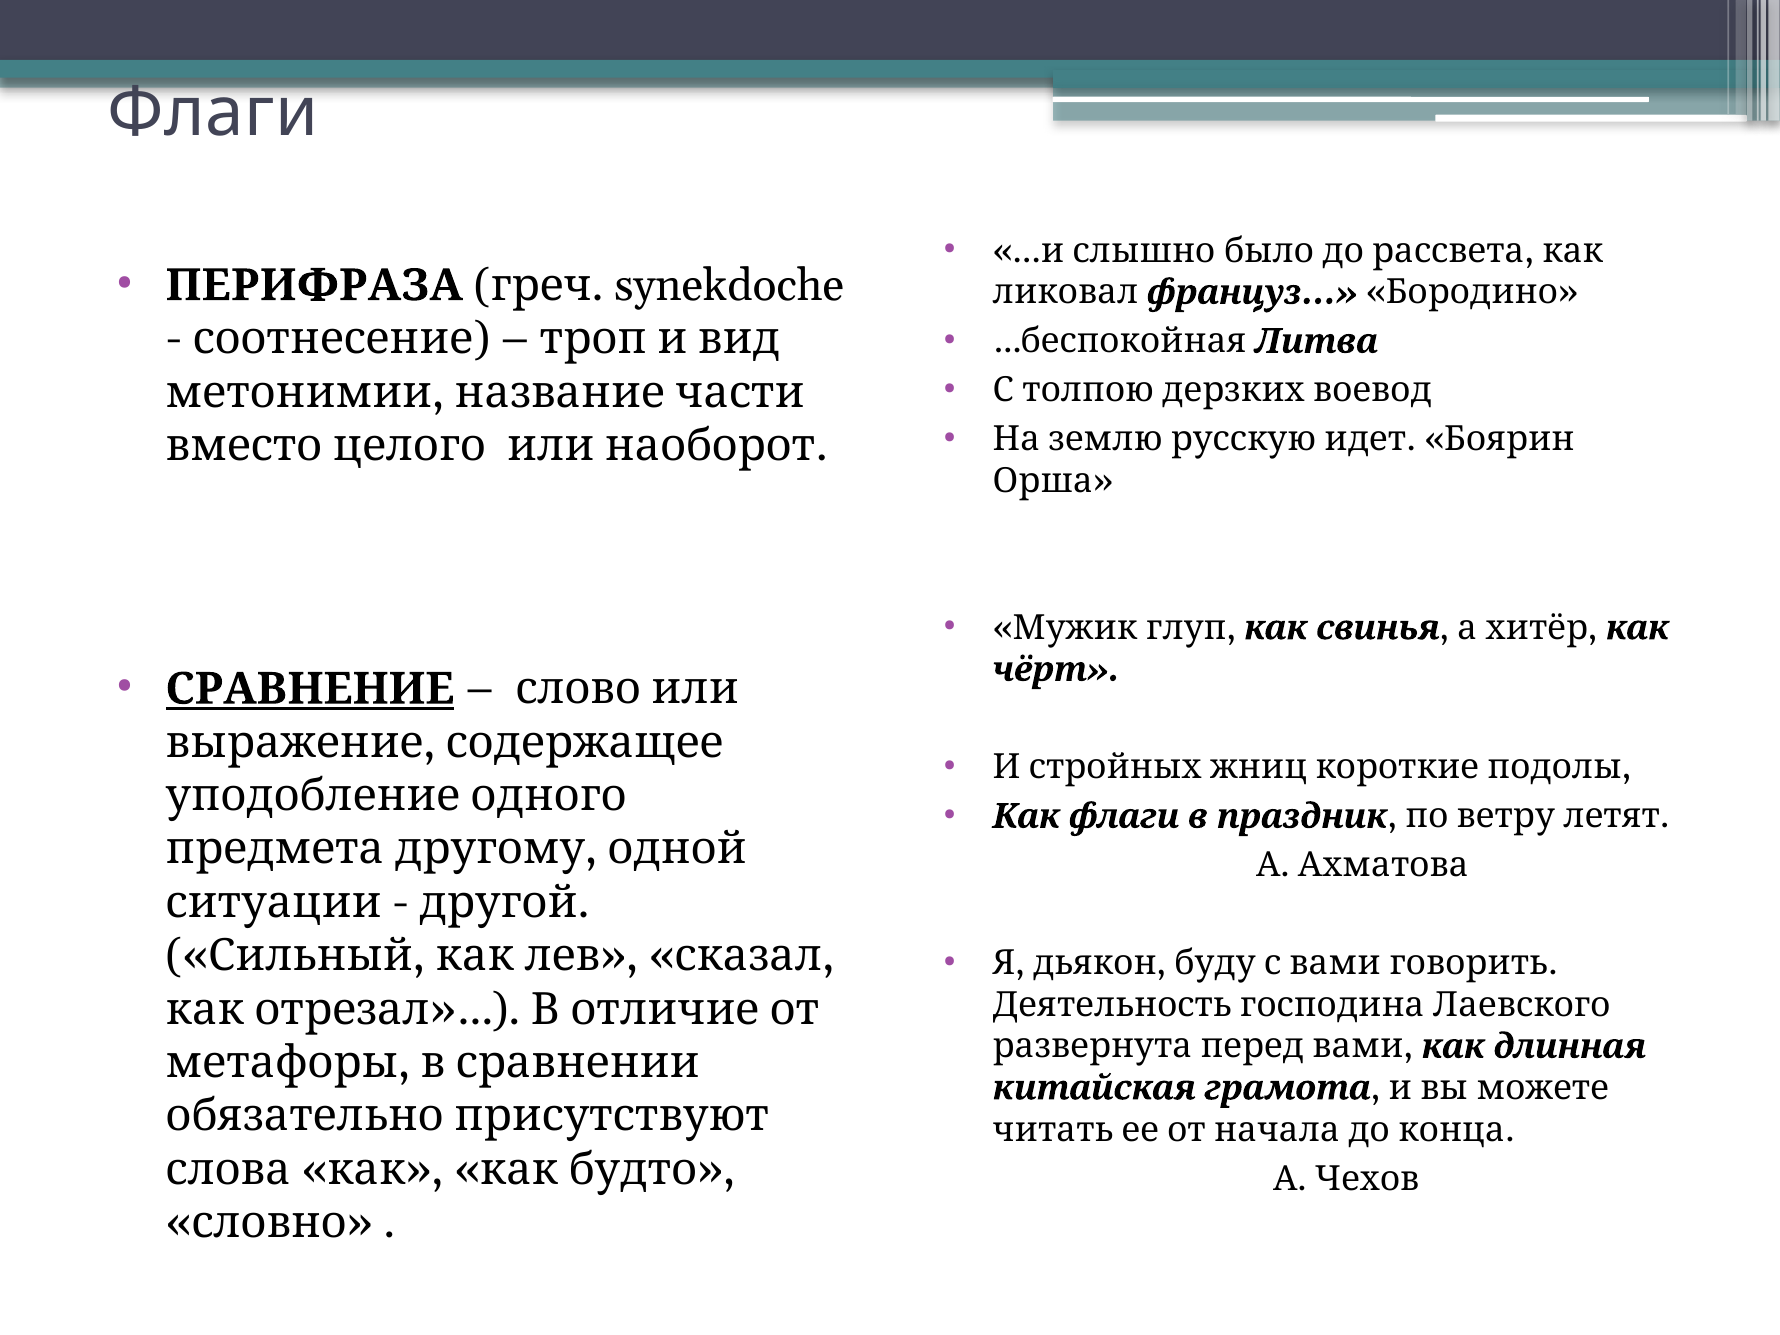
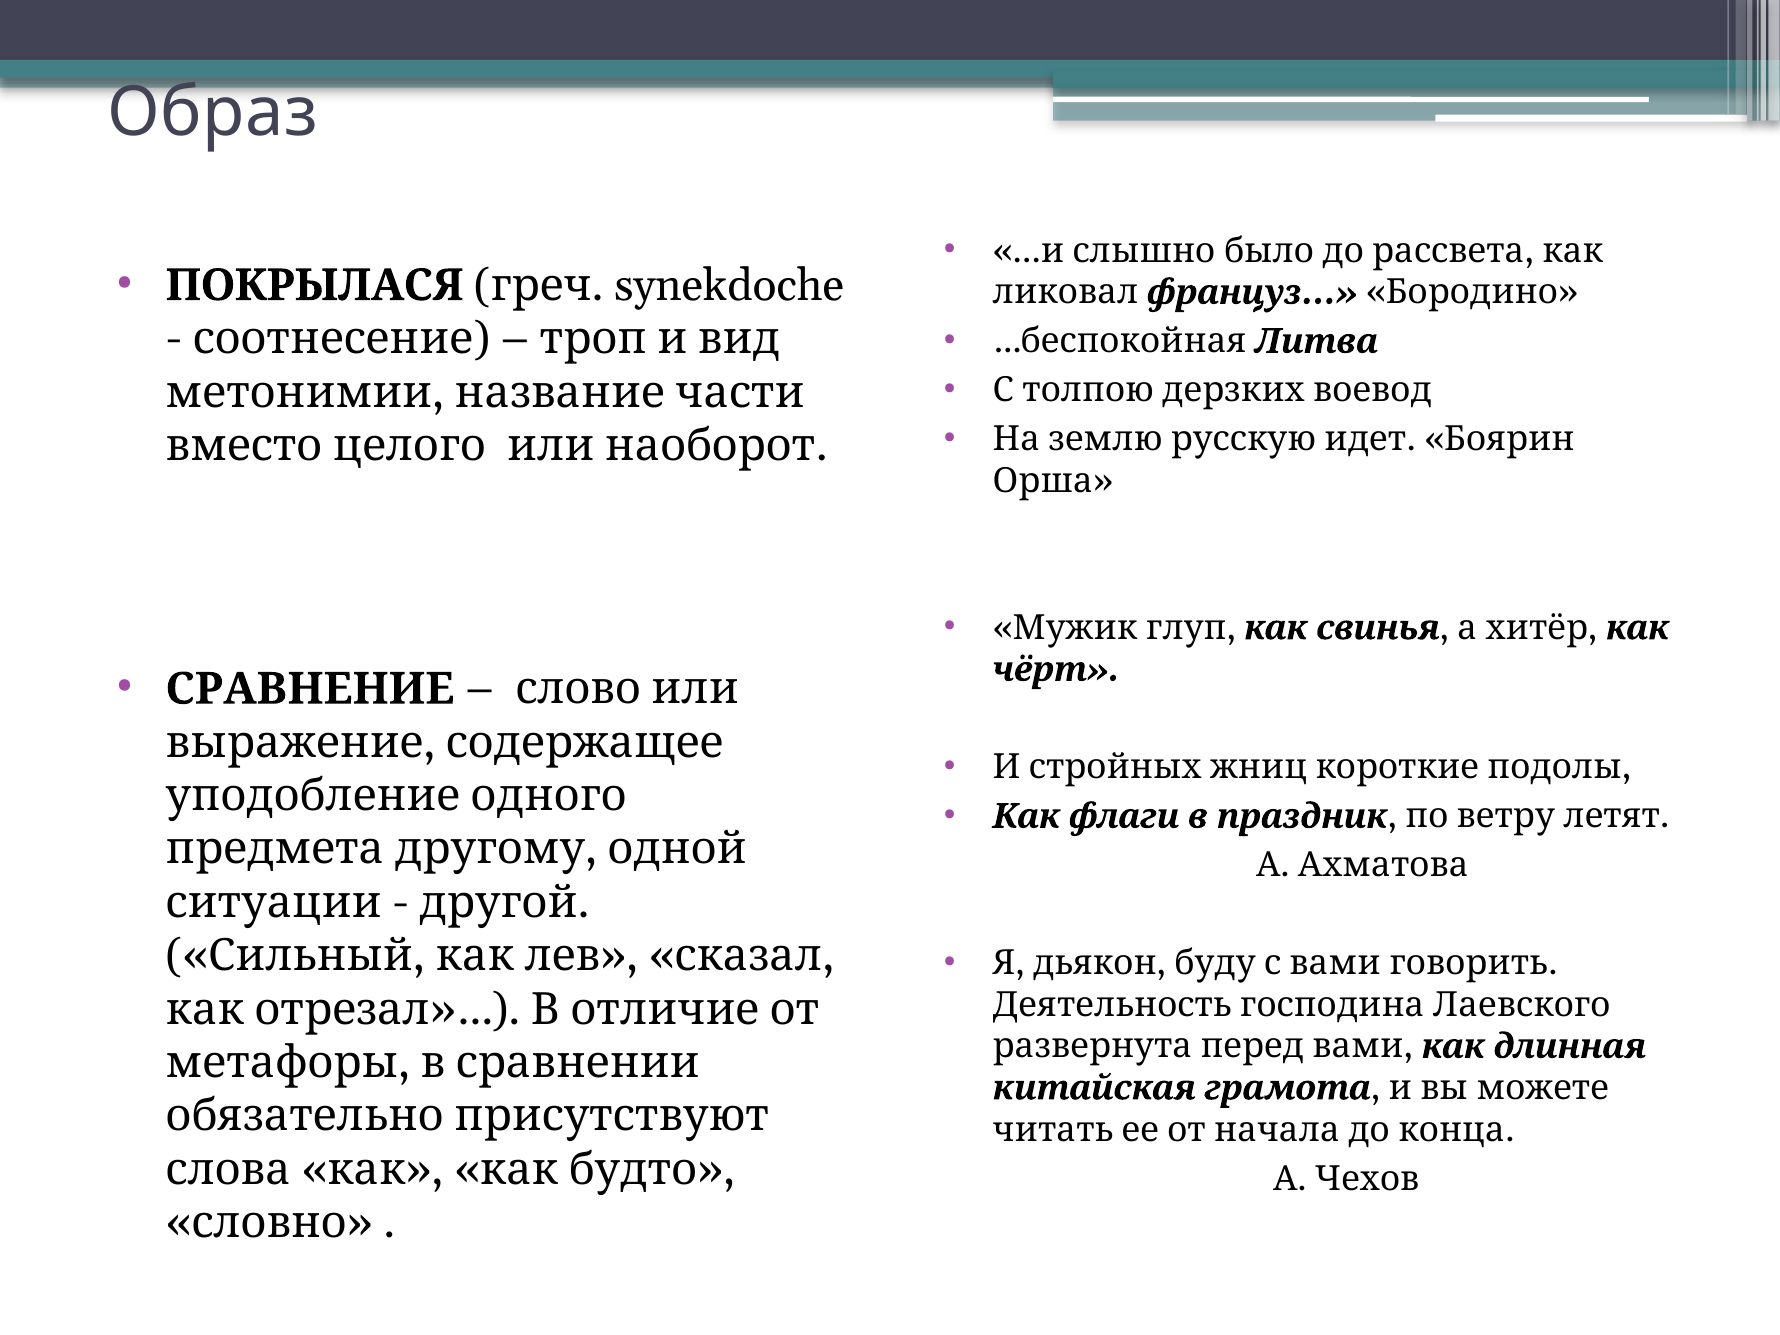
Флаги at (213, 113): Флаги -> Образ
ПЕРИФРАЗА: ПЕРИФРАЗА -> ПОКРЫЛАСЯ
СРАВНЕНИЕ underline: present -> none
